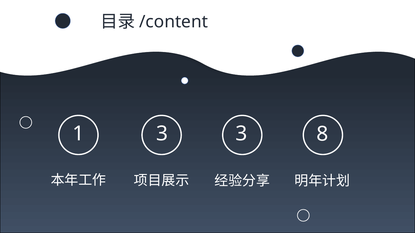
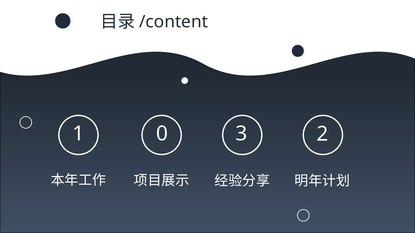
1 3: 3 -> 0
8: 8 -> 2
